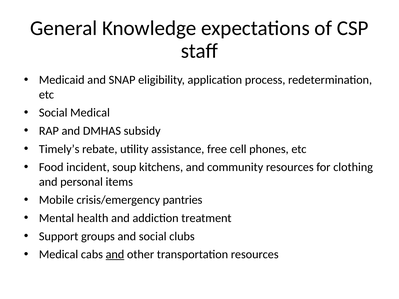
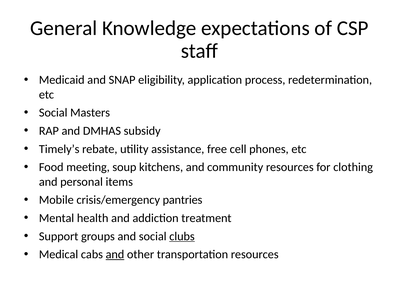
Social Medical: Medical -> Masters
incident: incident -> meeting
clubs underline: none -> present
